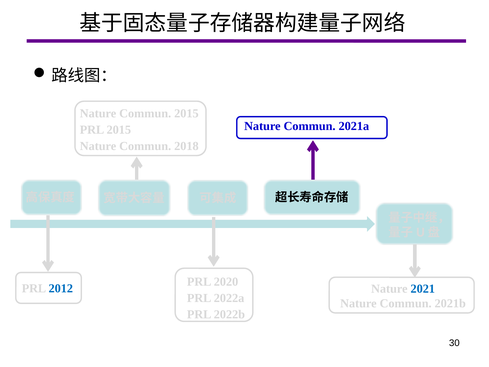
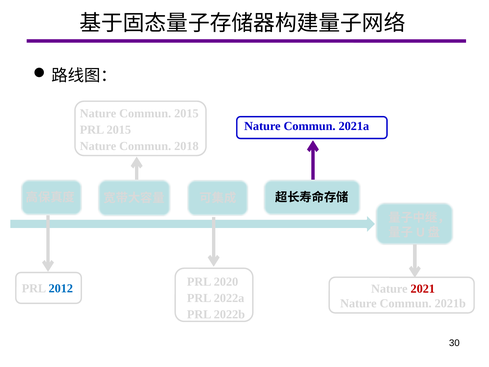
2021 colour: blue -> red
